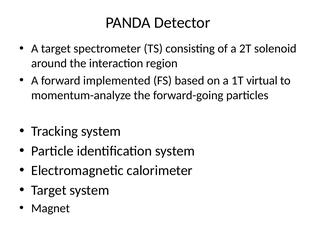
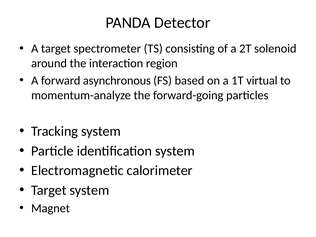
implemented: implemented -> asynchronous
